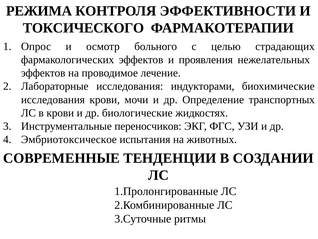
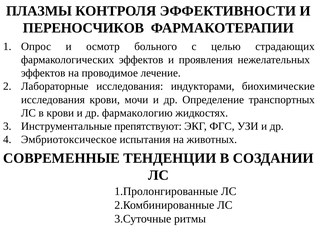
РЕЖИМА: РЕЖИМА -> ПЛАЗМЫ
ТОКСИЧЕСКОГО: ТОКСИЧЕСКОГО -> ПЕРЕНОСЧИКОВ
биологические: биологические -> фармакологию
переносчиков: переносчиков -> препятствуют
